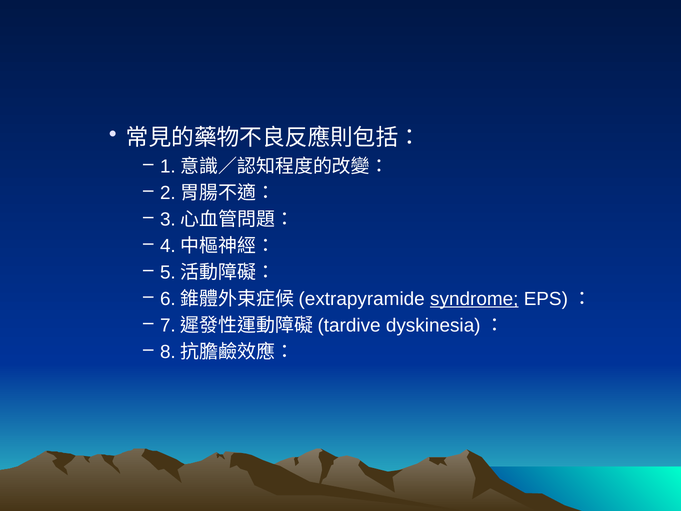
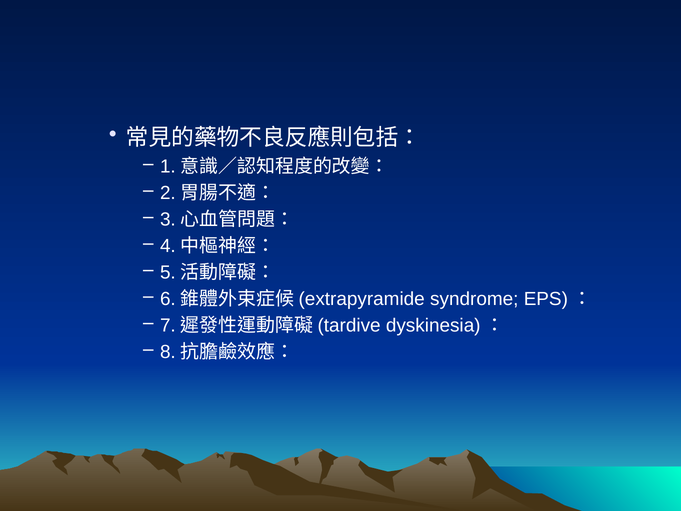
syndrome underline: present -> none
